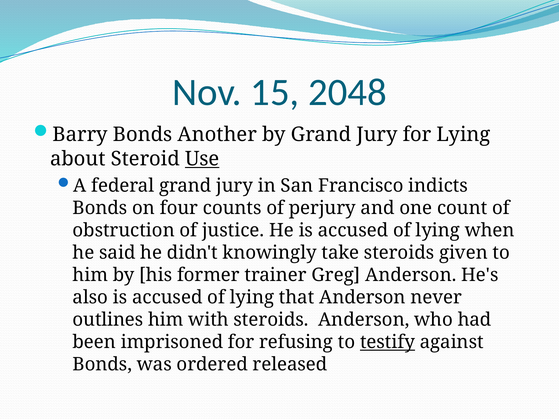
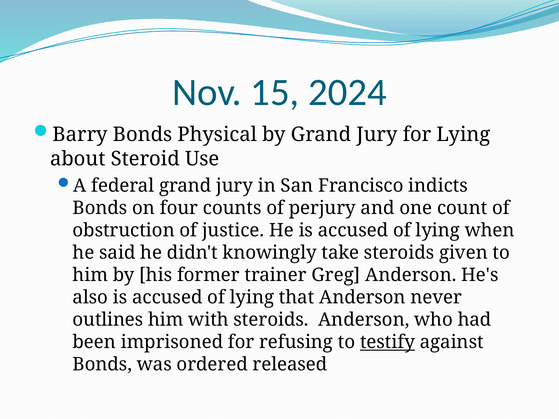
2048: 2048 -> 2024
Another: Another -> Physical
Use underline: present -> none
